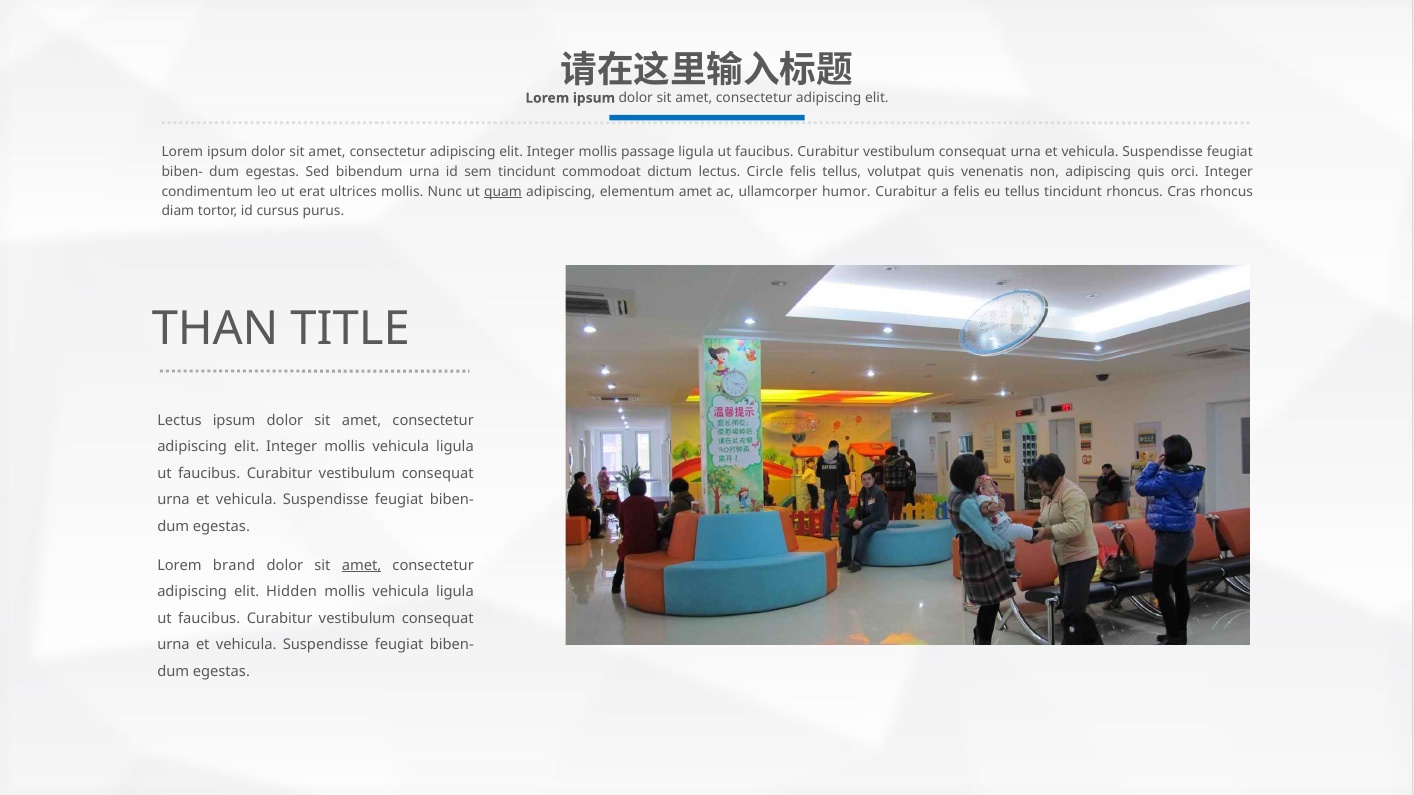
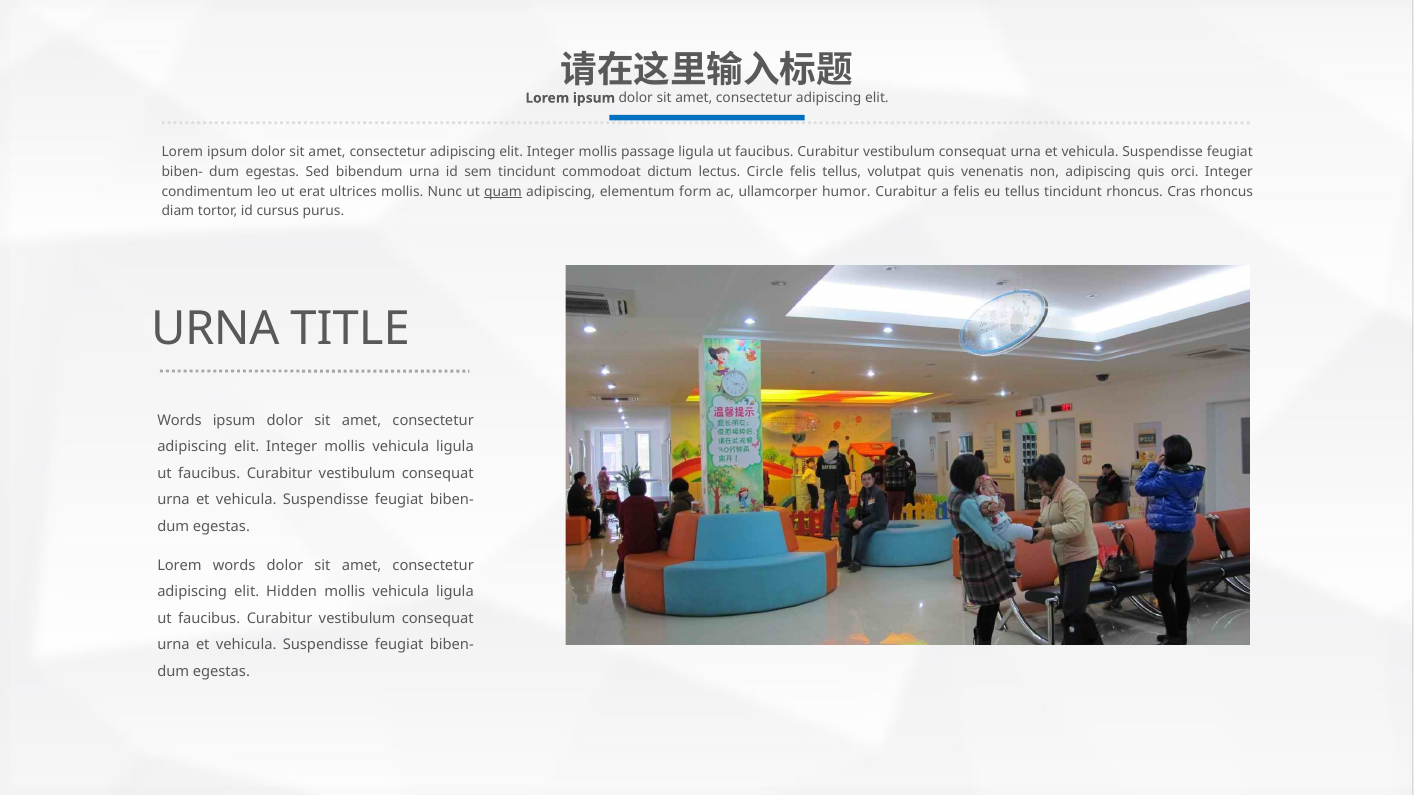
elementum amet: amet -> form
THAN at (215, 329): THAN -> URNA
Lectus at (179, 420): Lectus -> Words
Lorem brand: brand -> words
amet at (362, 566) underline: present -> none
